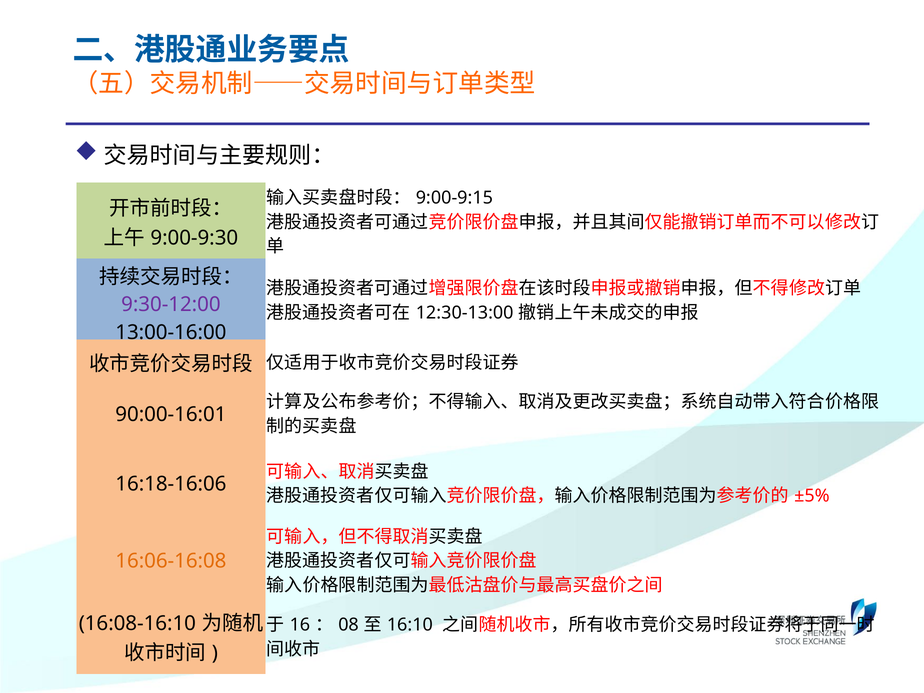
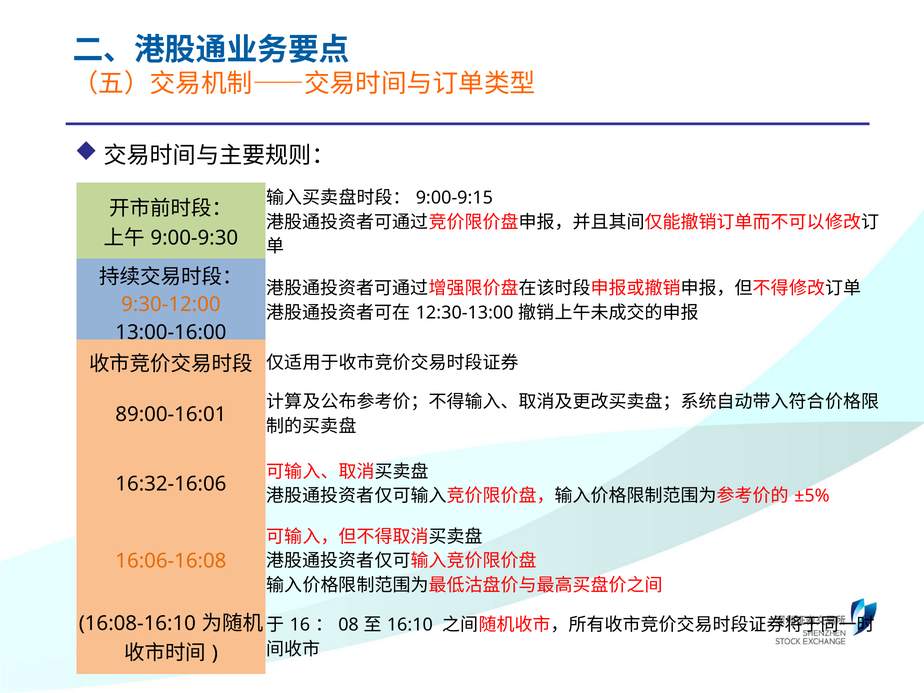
9:30-12:00 colour: purple -> orange
90:00-16:01: 90:00-16:01 -> 89:00-16:01
16:18-16:06: 16:18-16:06 -> 16:32-16:06
